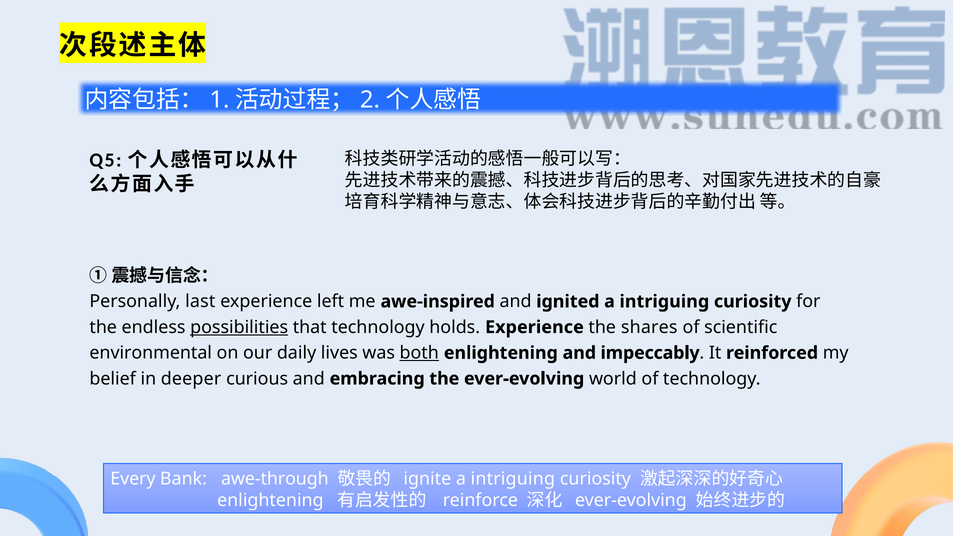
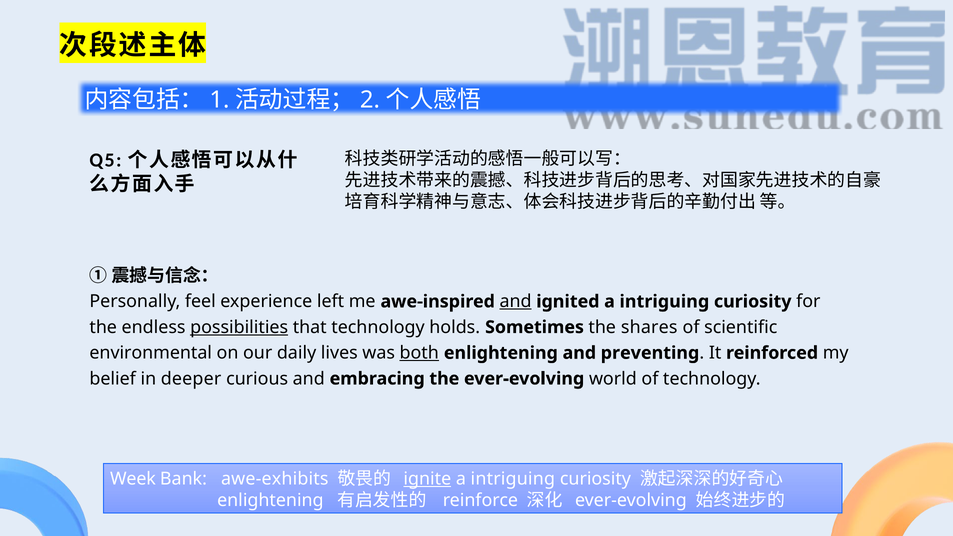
last: last -> feel
and at (516, 302) underline: none -> present
holds Experience: Experience -> Sometimes
impeccably: impeccably -> preventing
Every: Every -> Week
awe-through: awe-through -> awe-exhibits
ignite underline: none -> present
